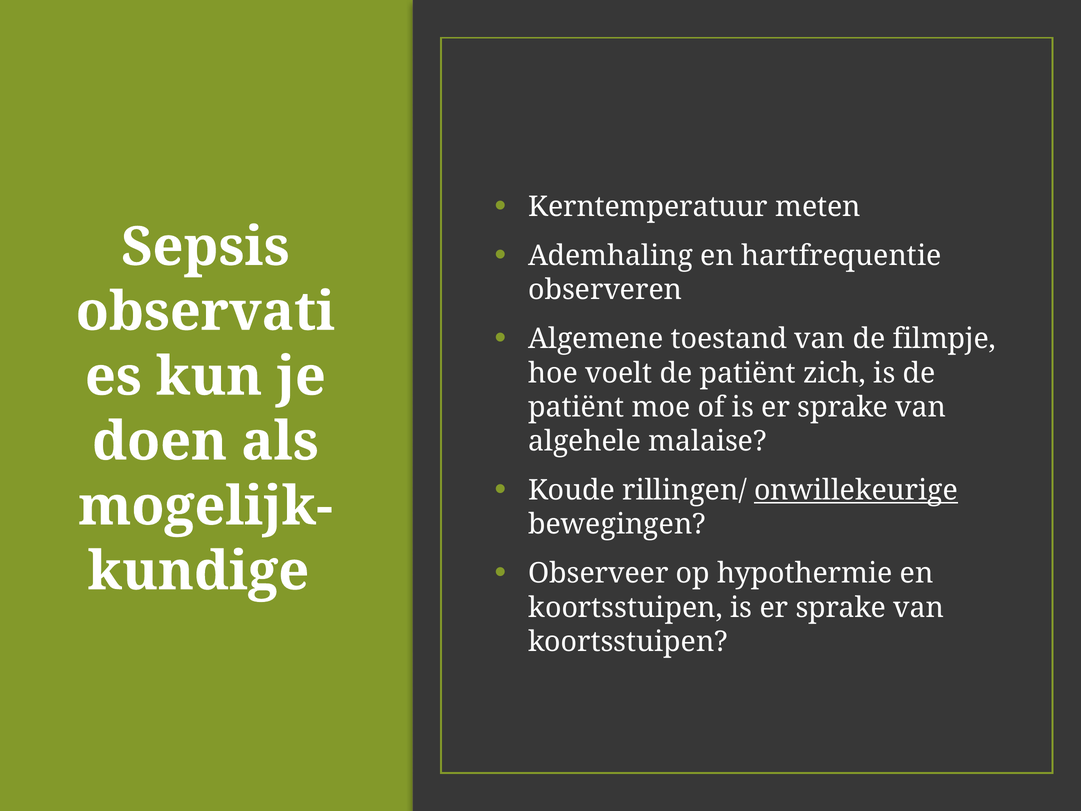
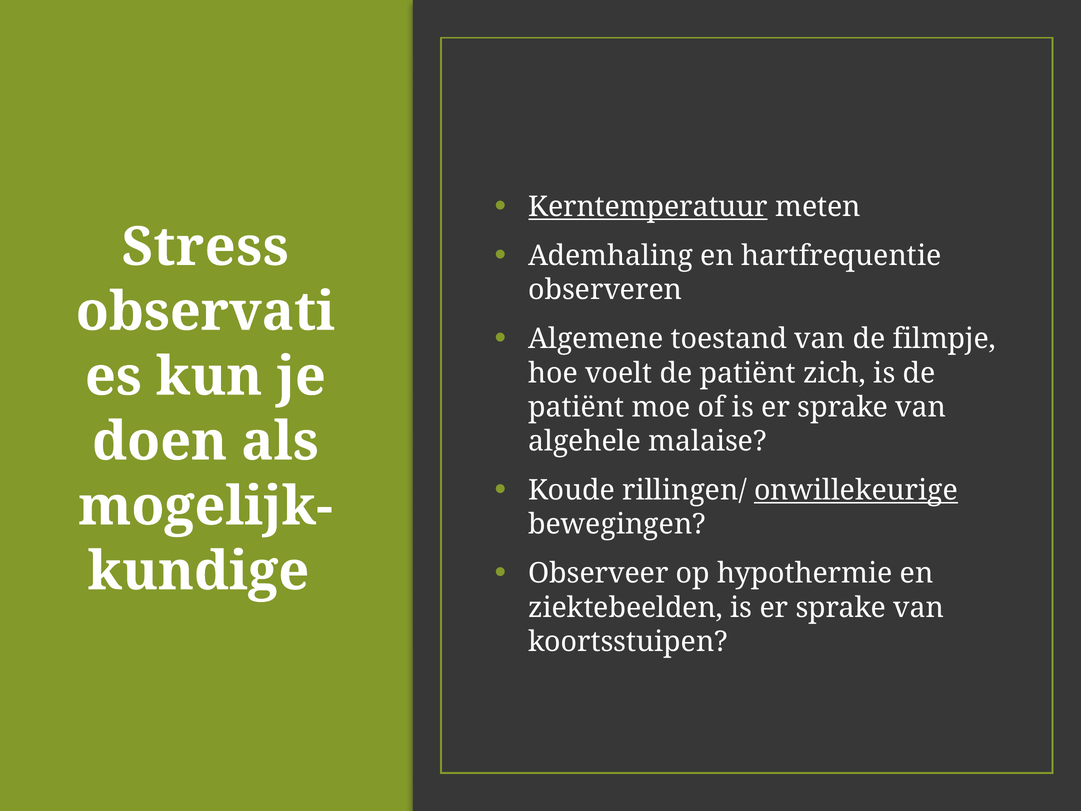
Kerntemperatuur underline: none -> present
Sepsis: Sepsis -> Stress
koortsstuipen at (626, 607): koortsstuipen -> ziektebeelden
